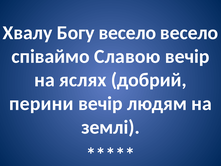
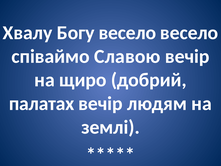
яслях: яслях -> щиро
перини: перини -> палатах
